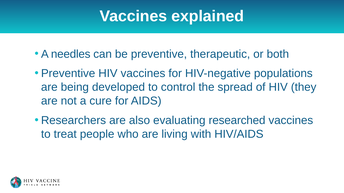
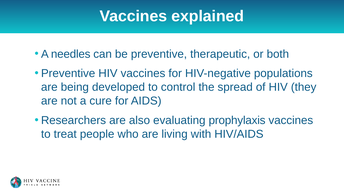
researched: researched -> prophylaxis
